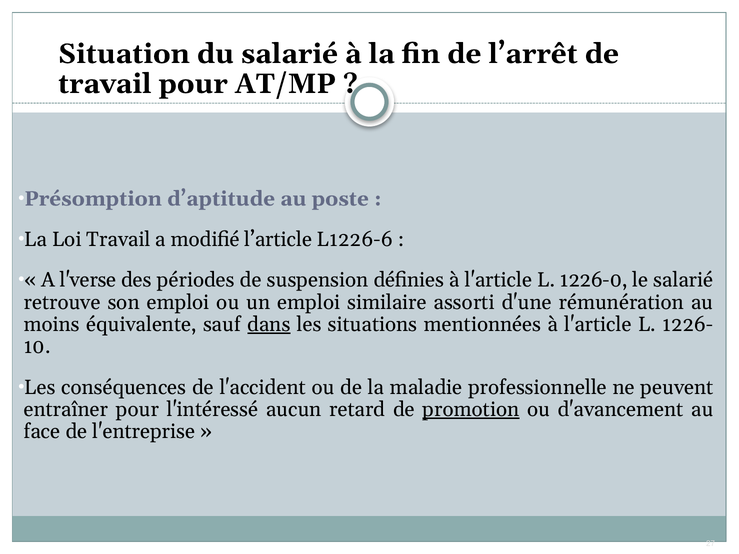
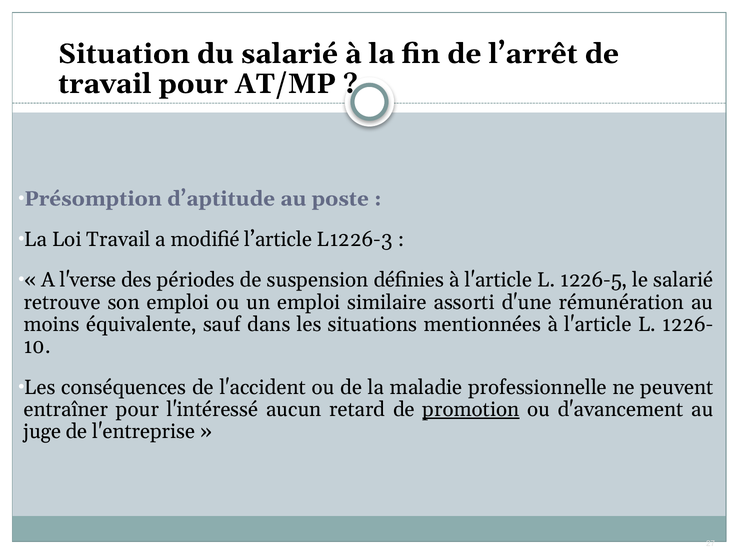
L1226-6: L1226-6 -> L1226-3
1226-0: 1226-0 -> 1226-5
dans underline: present -> none
face: face -> juge
